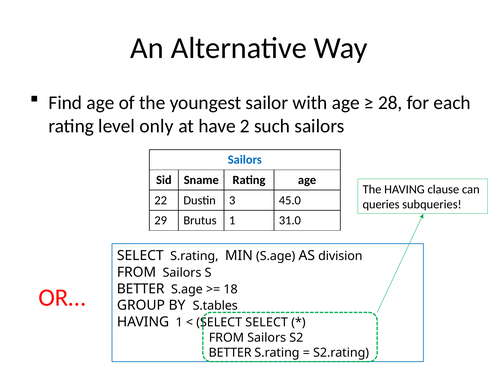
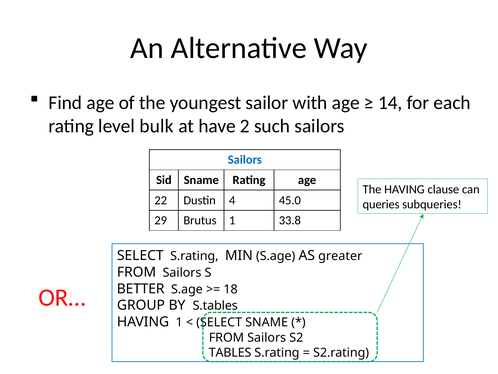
28: 28 -> 14
only: only -> bulk
3: 3 -> 4
31.0: 31.0 -> 33.8
division: division -> greater
SELECT SELECT: SELECT -> SNAME
BETTER at (230, 352): BETTER -> TABLES
